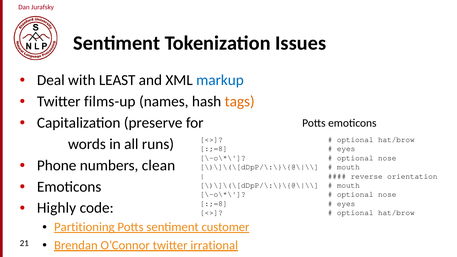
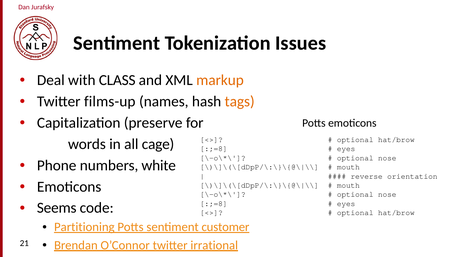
LEAST: LEAST -> CLASS
markup colour: blue -> orange
runs: runs -> cage
clean: clean -> white
Highly: Highly -> Seems
